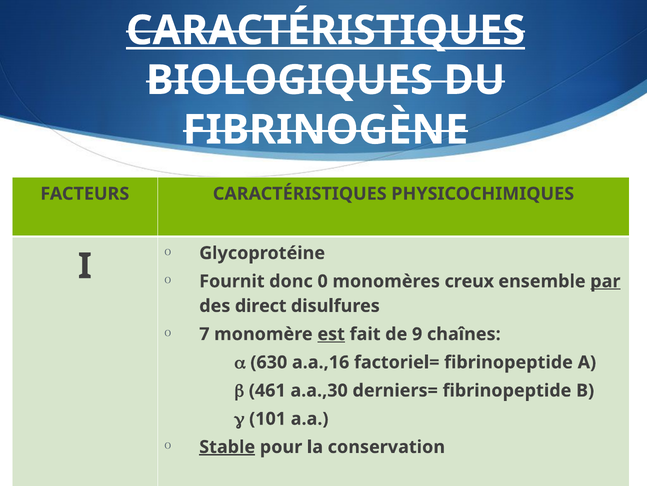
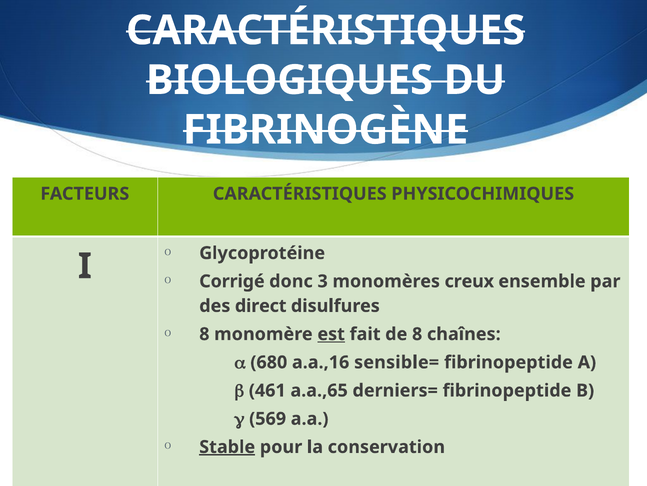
CARACTÉRISTIQUES at (326, 31) underline: present -> none
Fournit: Fournit -> Corrigé
0: 0 -> 3
par underline: present -> none
7 at (204, 334): 7 -> 8
de 9: 9 -> 8
630: 630 -> 680
factoriel=: factoriel= -> sensible=
a.a.,30: a.a.,30 -> a.a.,65
101: 101 -> 569
